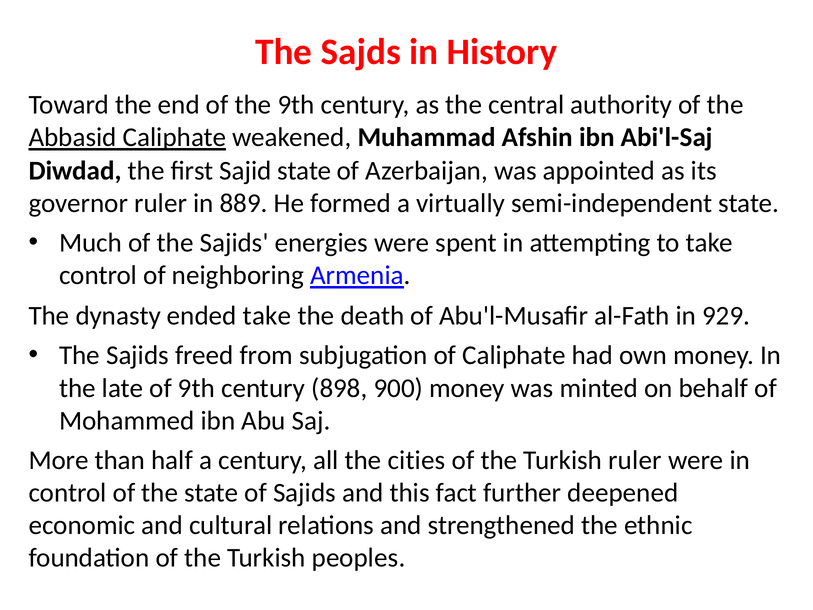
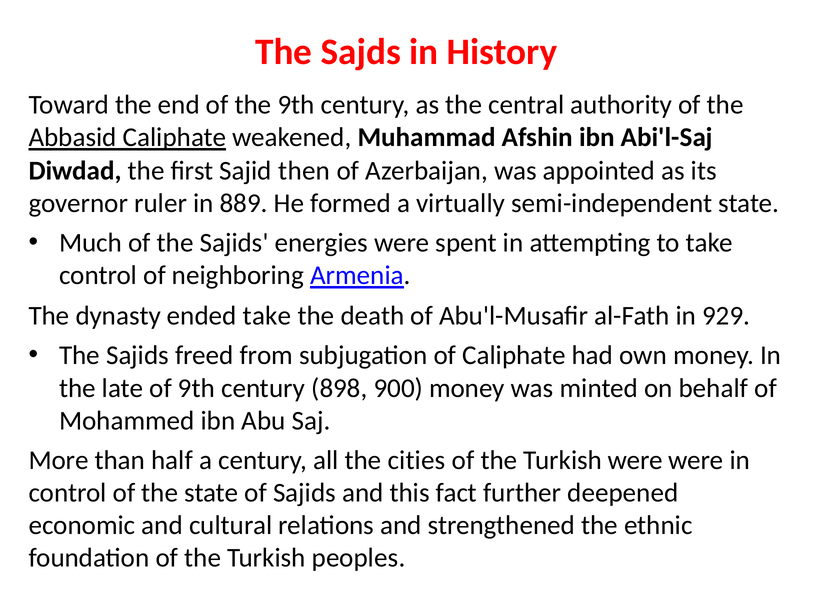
Sajid state: state -> then
Turkish ruler: ruler -> were
